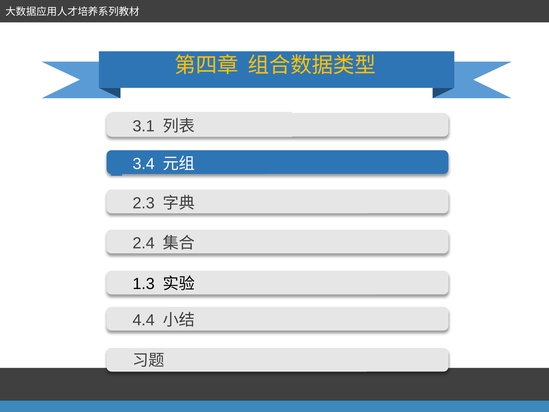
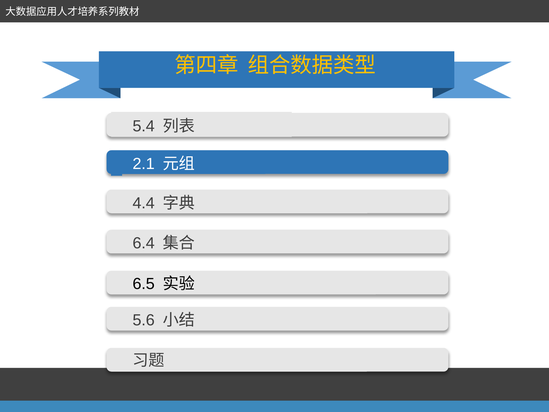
3.1: 3.1 -> 5.4
3.4: 3.4 -> 2.1
2.3: 2.3 -> 4.4
2.4: 2.4 -> 6.4
1.3: 1.3 -> 6.5
4.4: 4.4 -> 5.6
